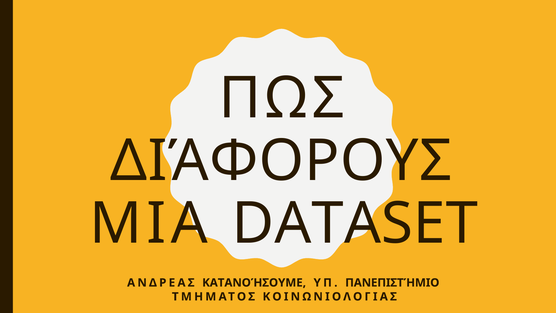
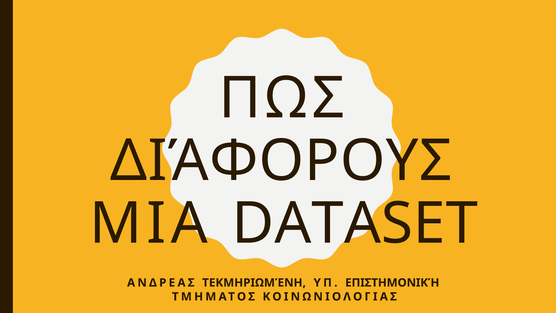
ΚΑΤΑΝΟΉΣΟΥΜΕ: ΚΑΤΑΝΟΉΣΟΥΜΕ -> ΤΕΚΜΗΡΙΩΜΈΝΗ
ΠΑΝΕΠΙΣΤΉΜΙΟ: ΠΑΝΕΠΙΣΤΉΜΙΟ -> ΕΠΙΣΤΗΜΟΝΙΚΉ
